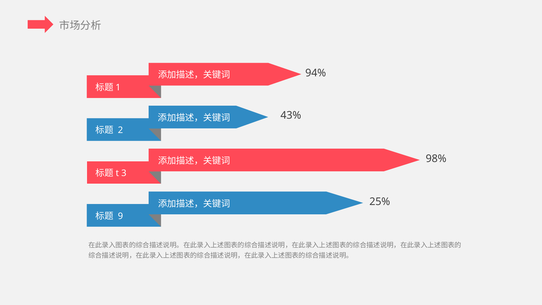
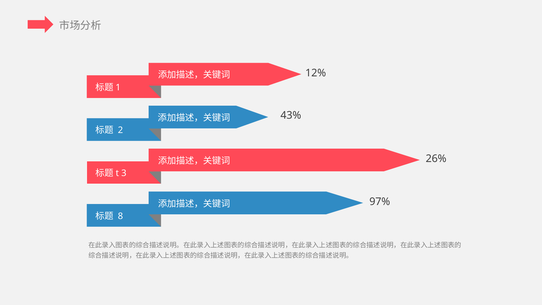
94%: 94% -> 12%
98%: 98% -> 26%
25%: 25% -> 97%
9: 9 -> 8
